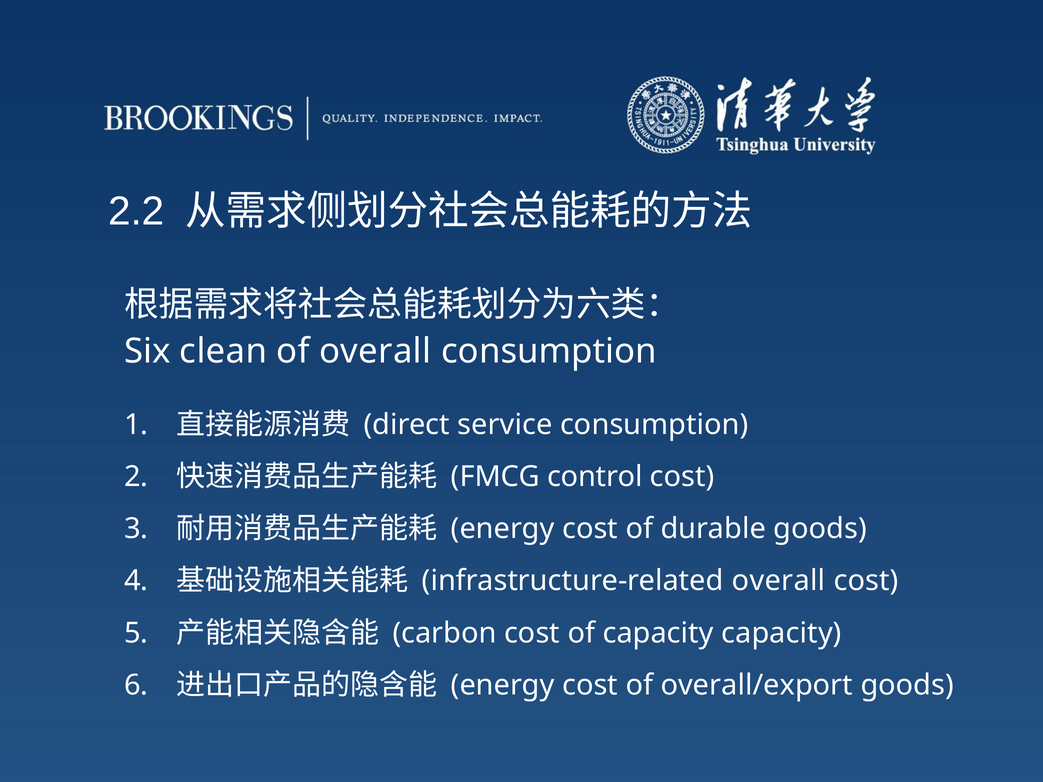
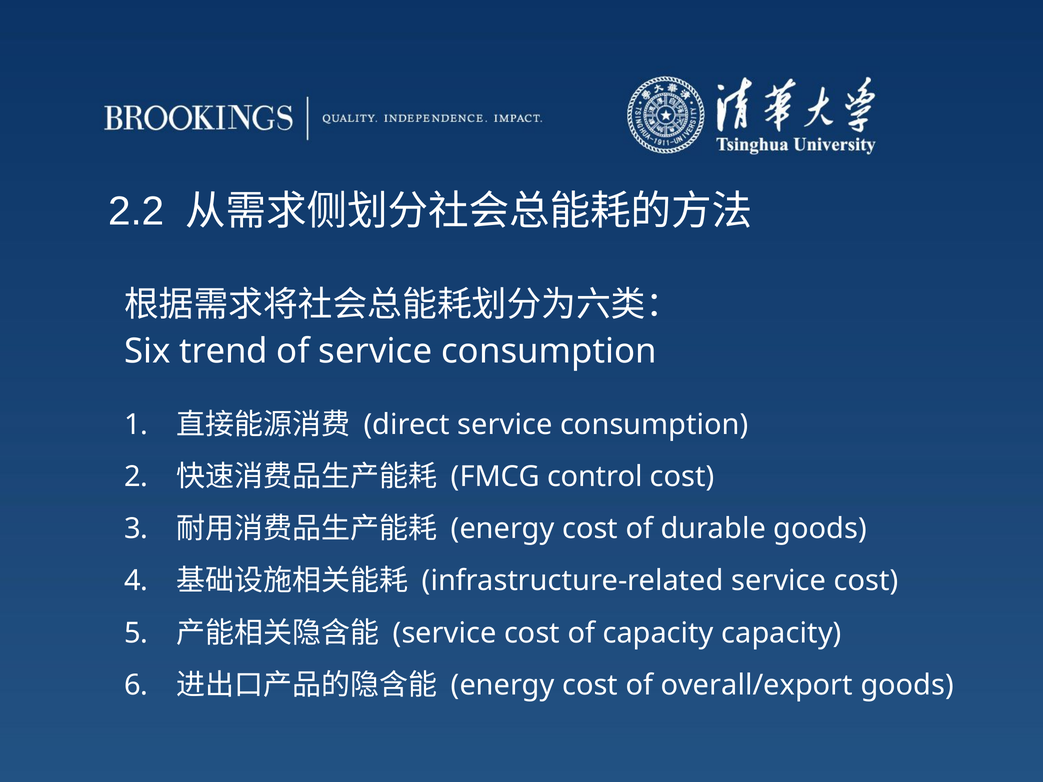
clean: clean -> trend
of overall: overall -> service
infrastructure-related overall: overall -> service
carbon at (445, 633): carbon -> service
